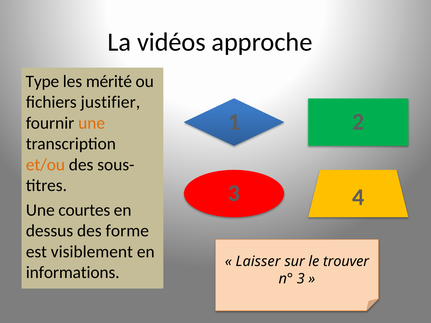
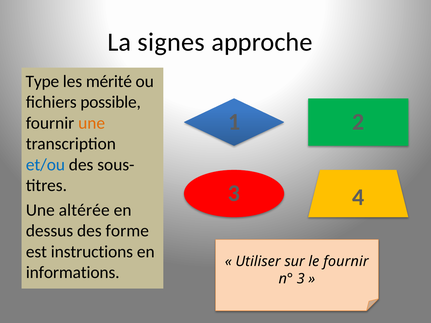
vidéos: vidéos -> signes
justifier: justifier -> possible
et/ou colour: orange -> blue
courtes: courtes -> altérée
visiblement: visiblement -> instructions
Laisser: Laisser -> Utiliser
le trouver: trouver -> fournir
